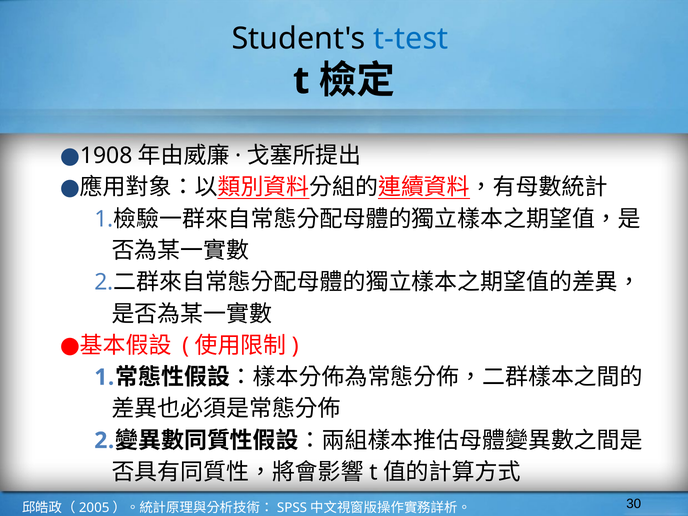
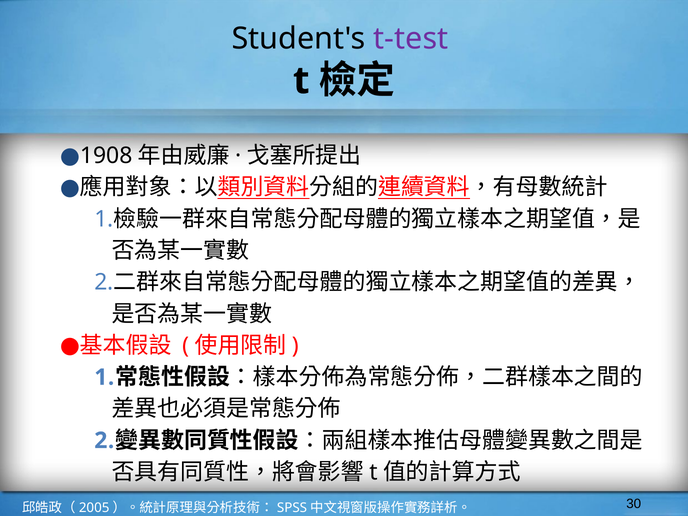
t-test colour: blue -> purple
